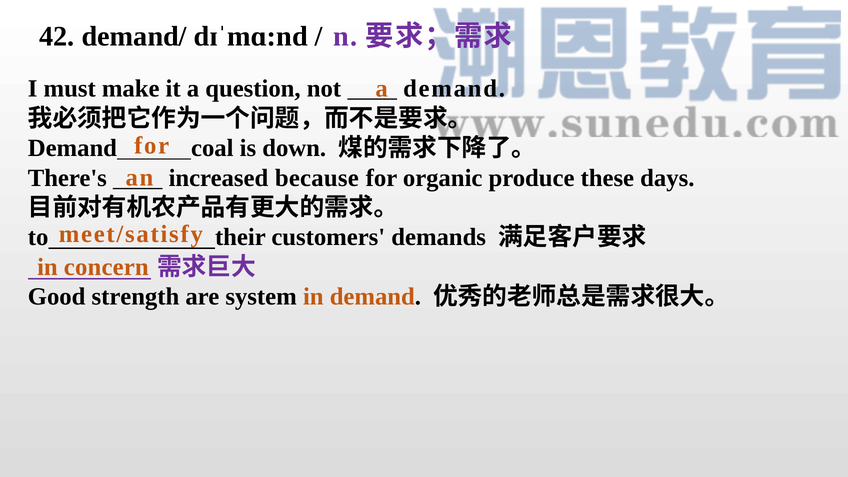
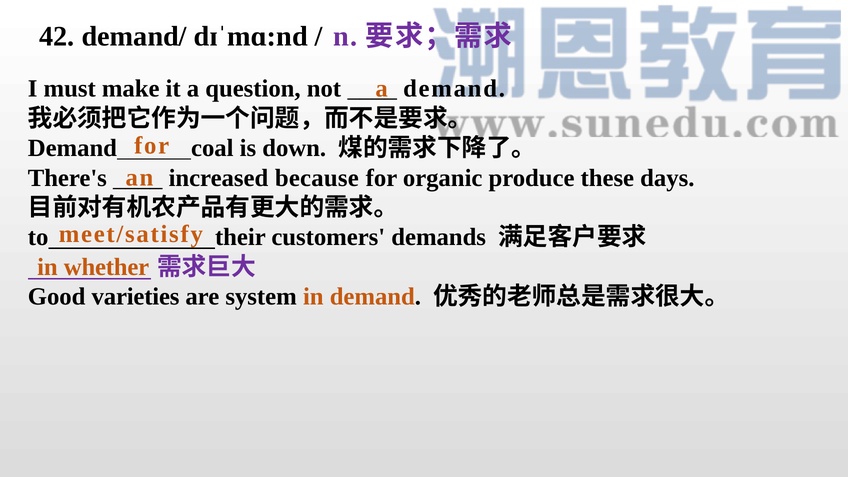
concern: concern -> whether
strength: strength -> varieties
